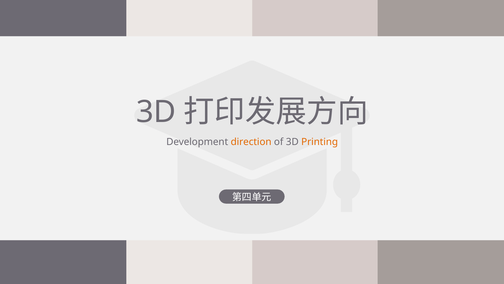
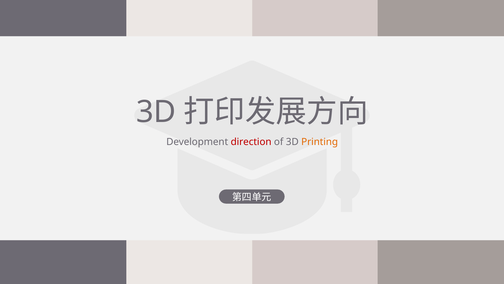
direction colour: orange -> red
